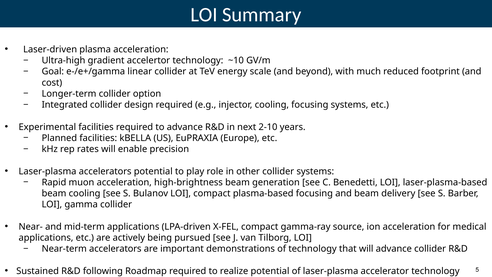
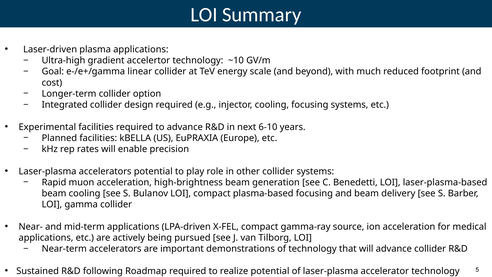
plasma acceleration: acceleration -> applications
2-10: 2-10 -> 6-10
